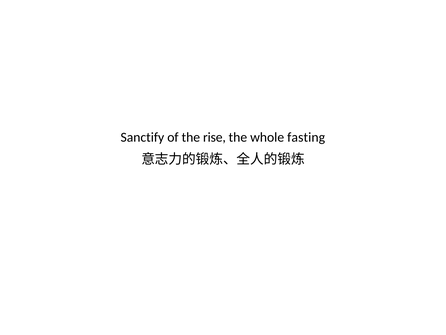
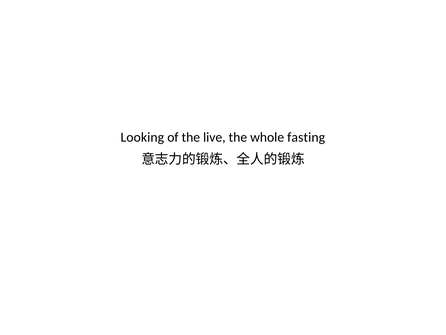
Sanctify: Sanctify -> Looking
rise: rise -> live
